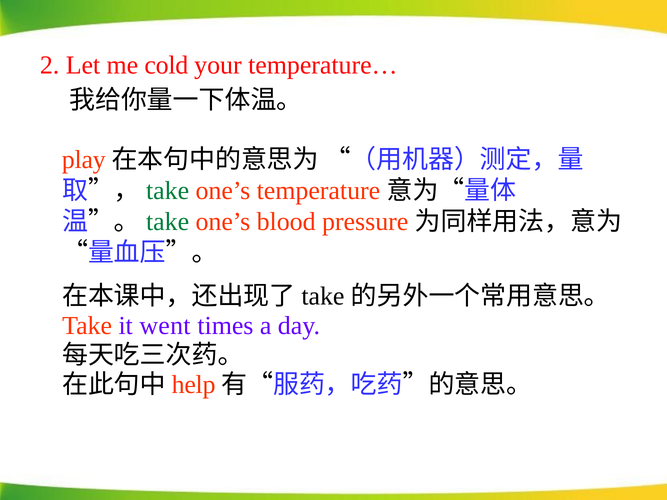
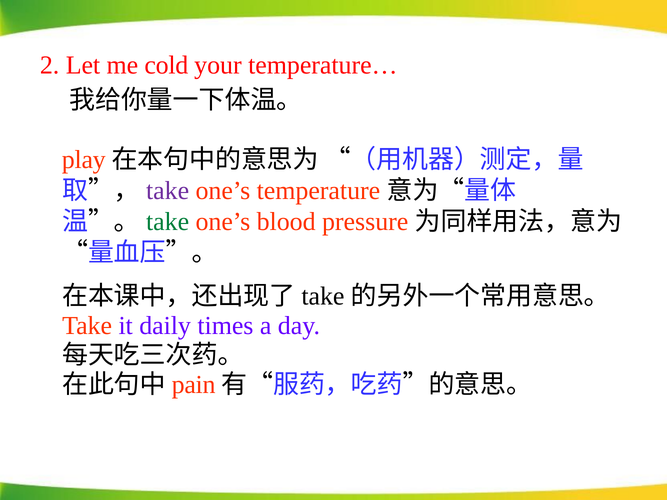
take at (168, 191) colour: green -> purple
went: went -> daily
help: help -> pain
